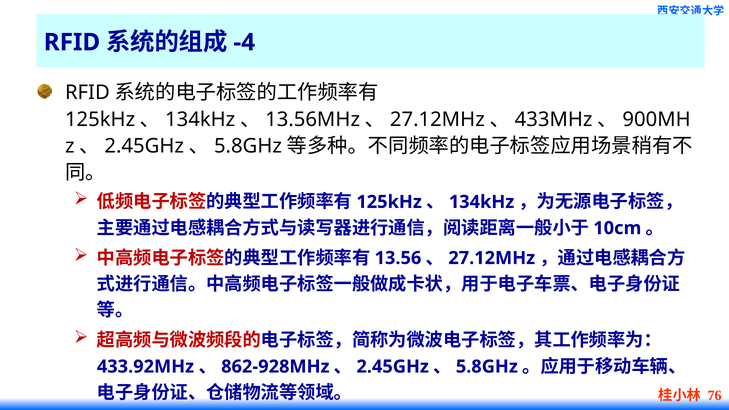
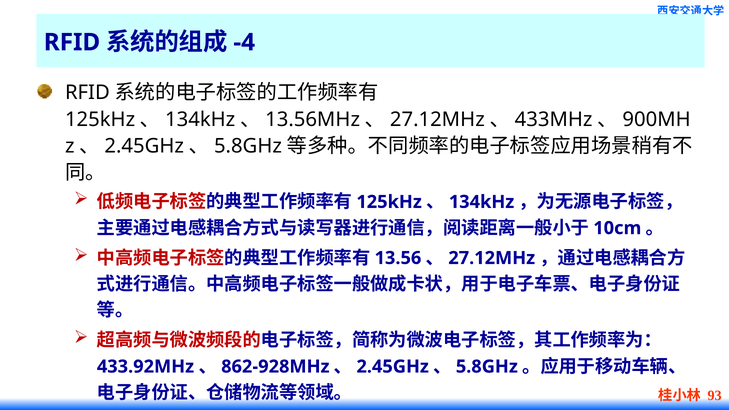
76: 76 -> 93
